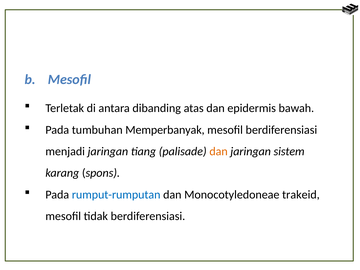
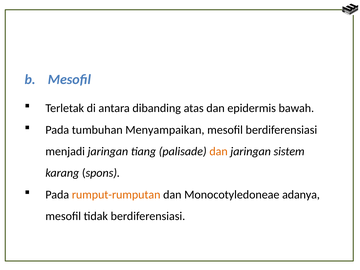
Memperbanyak: Memperbanyak -> Menyampaikan
rumput-rumputan colour: blue -> orange
trakeid: trakeid -> adanya
